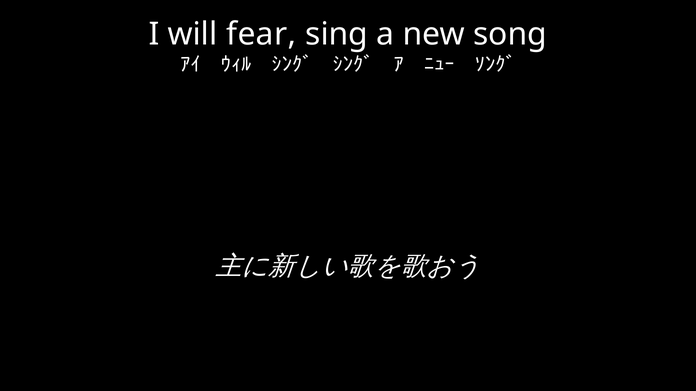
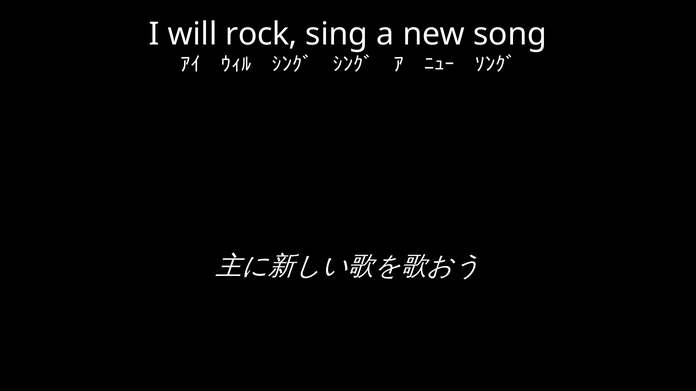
fear: fear -> rock
